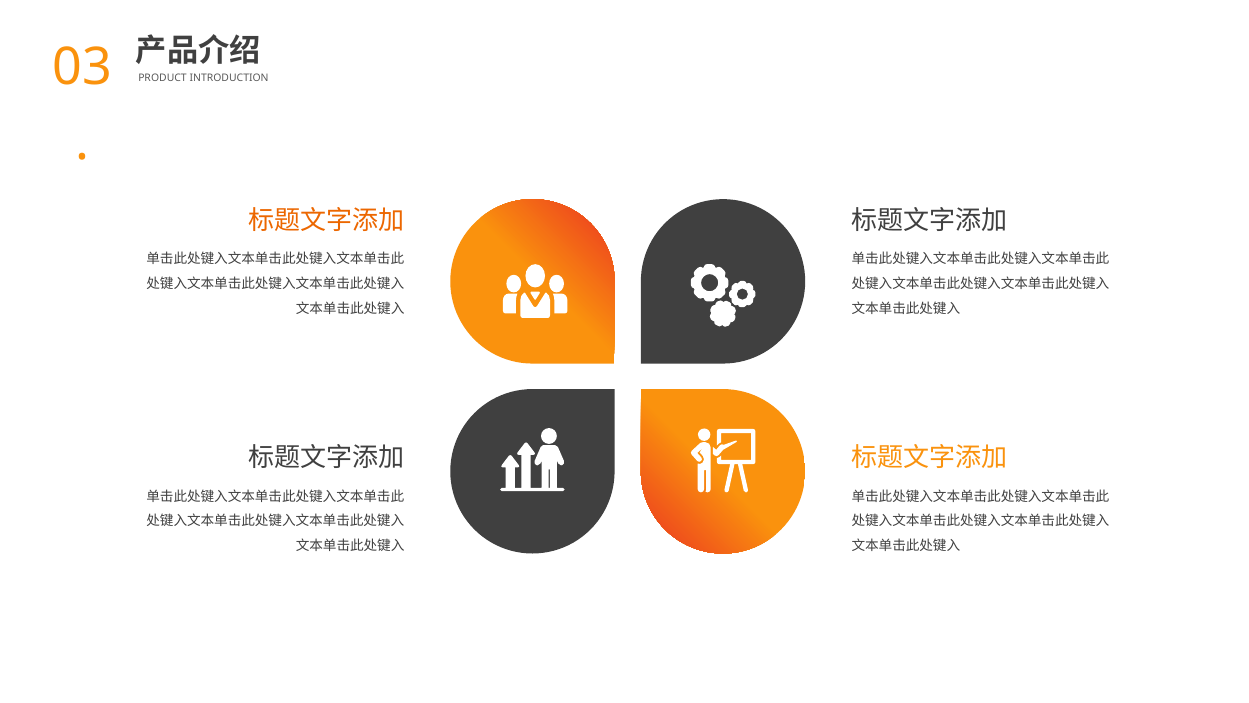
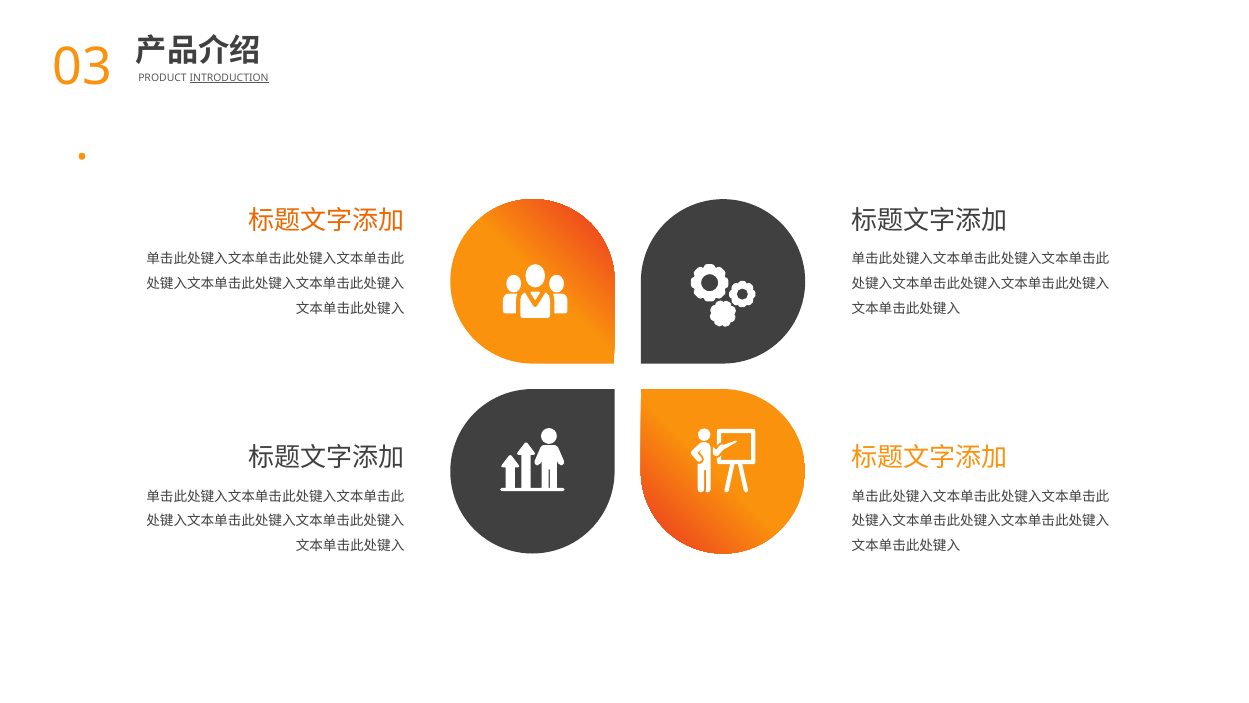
INTRODUCTION underline: none -> present
